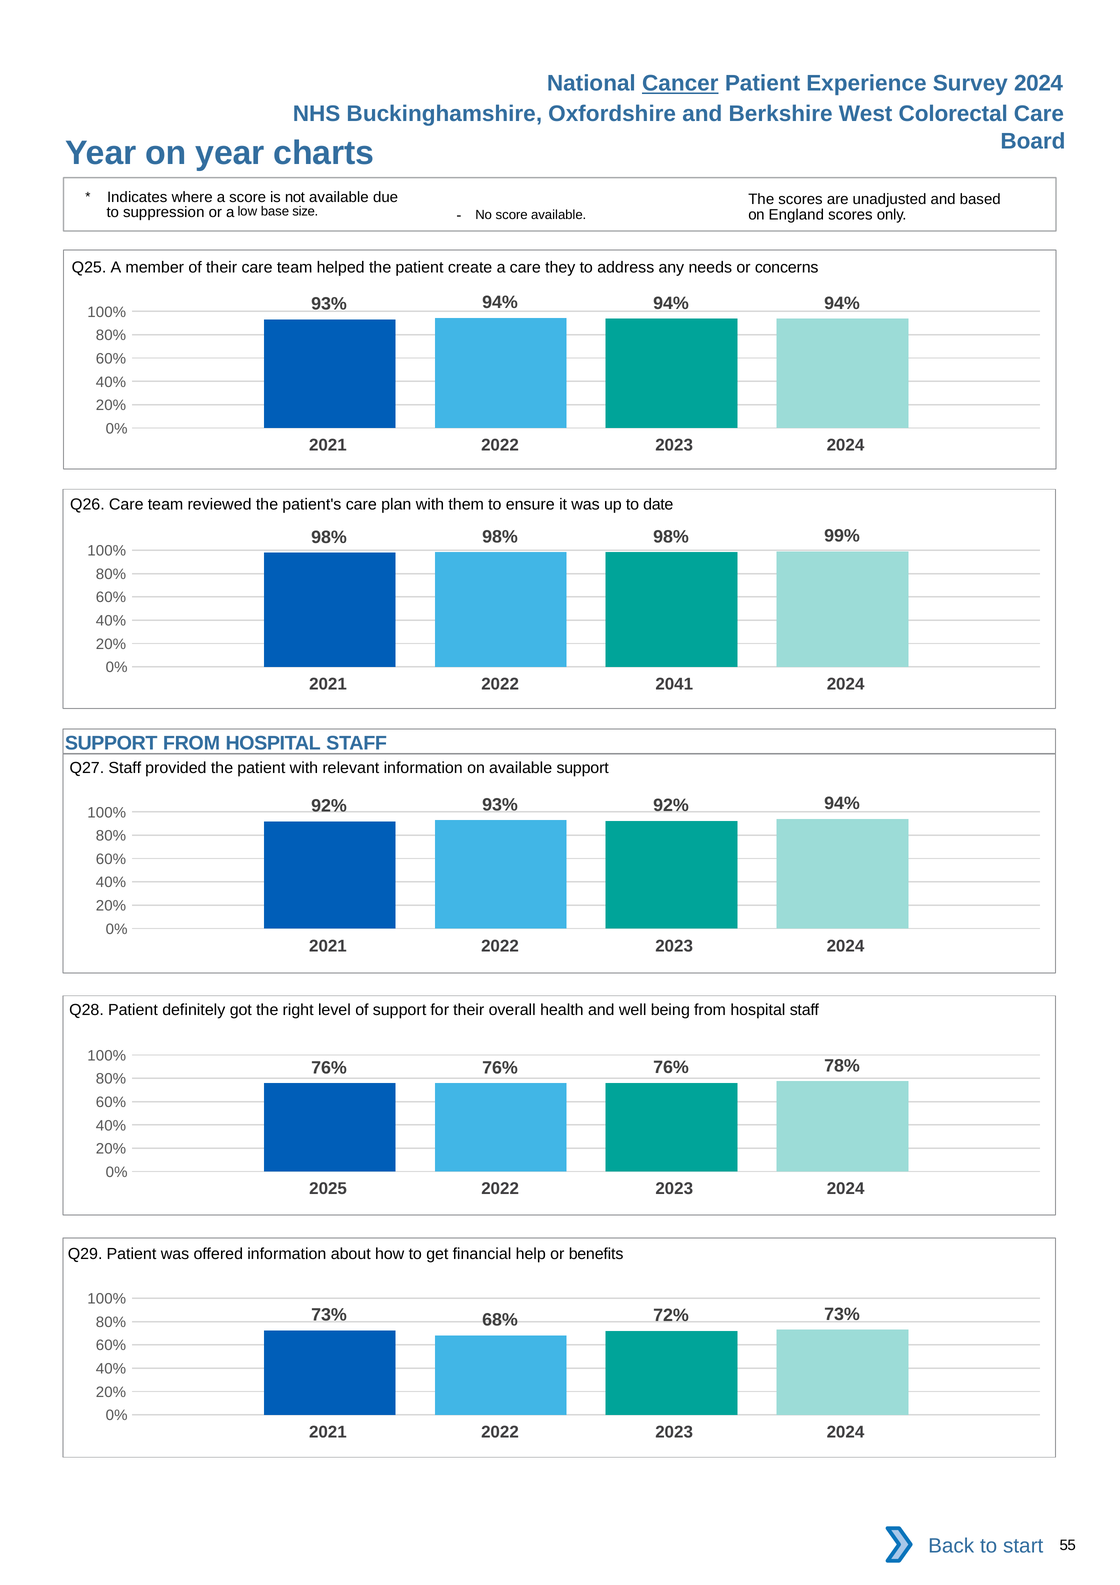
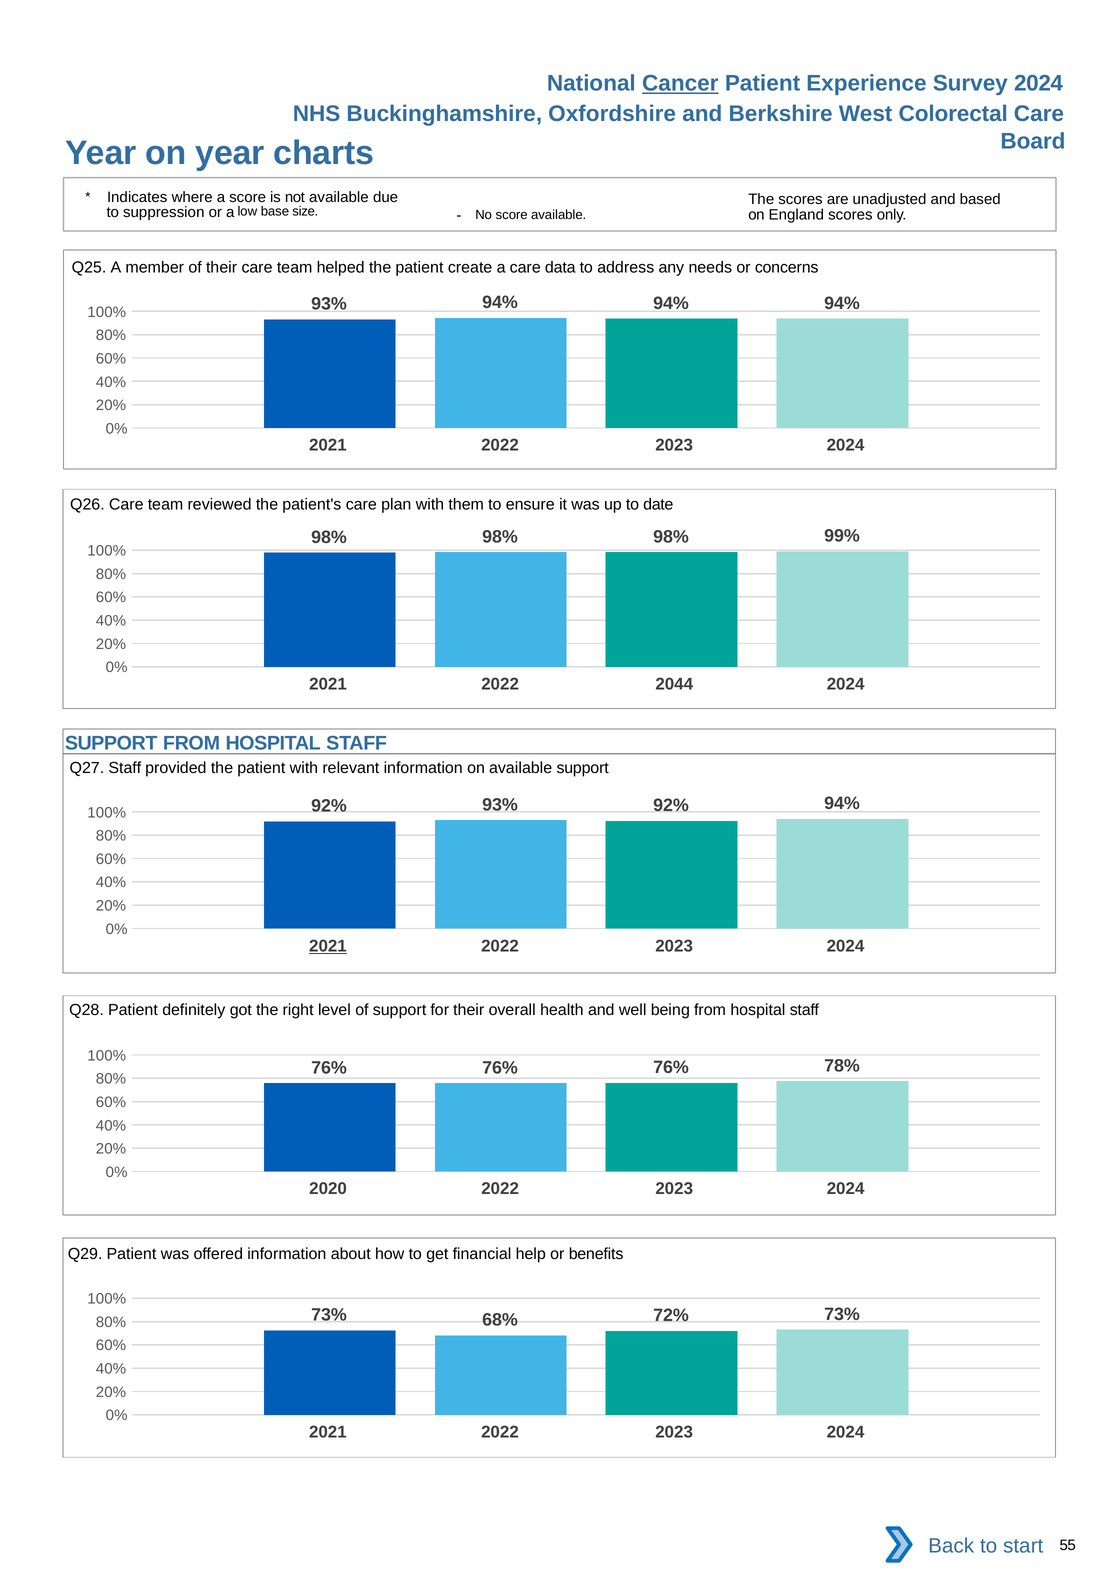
they: they -> data
2041: 2041 -> 2044
2021 at (328, 946) underline: none -> present
2025: 2025 -> 2020
